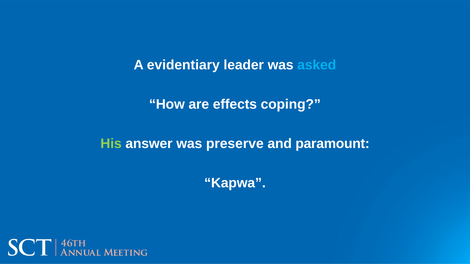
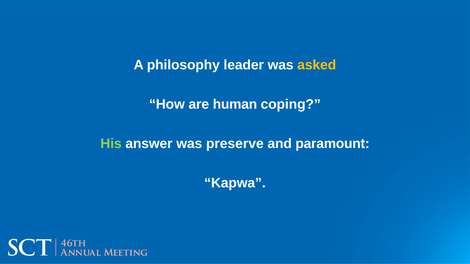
evidentiary: evidentiary -> philosophy
asked colour: light blue -> yellow
effects: effects -> human
